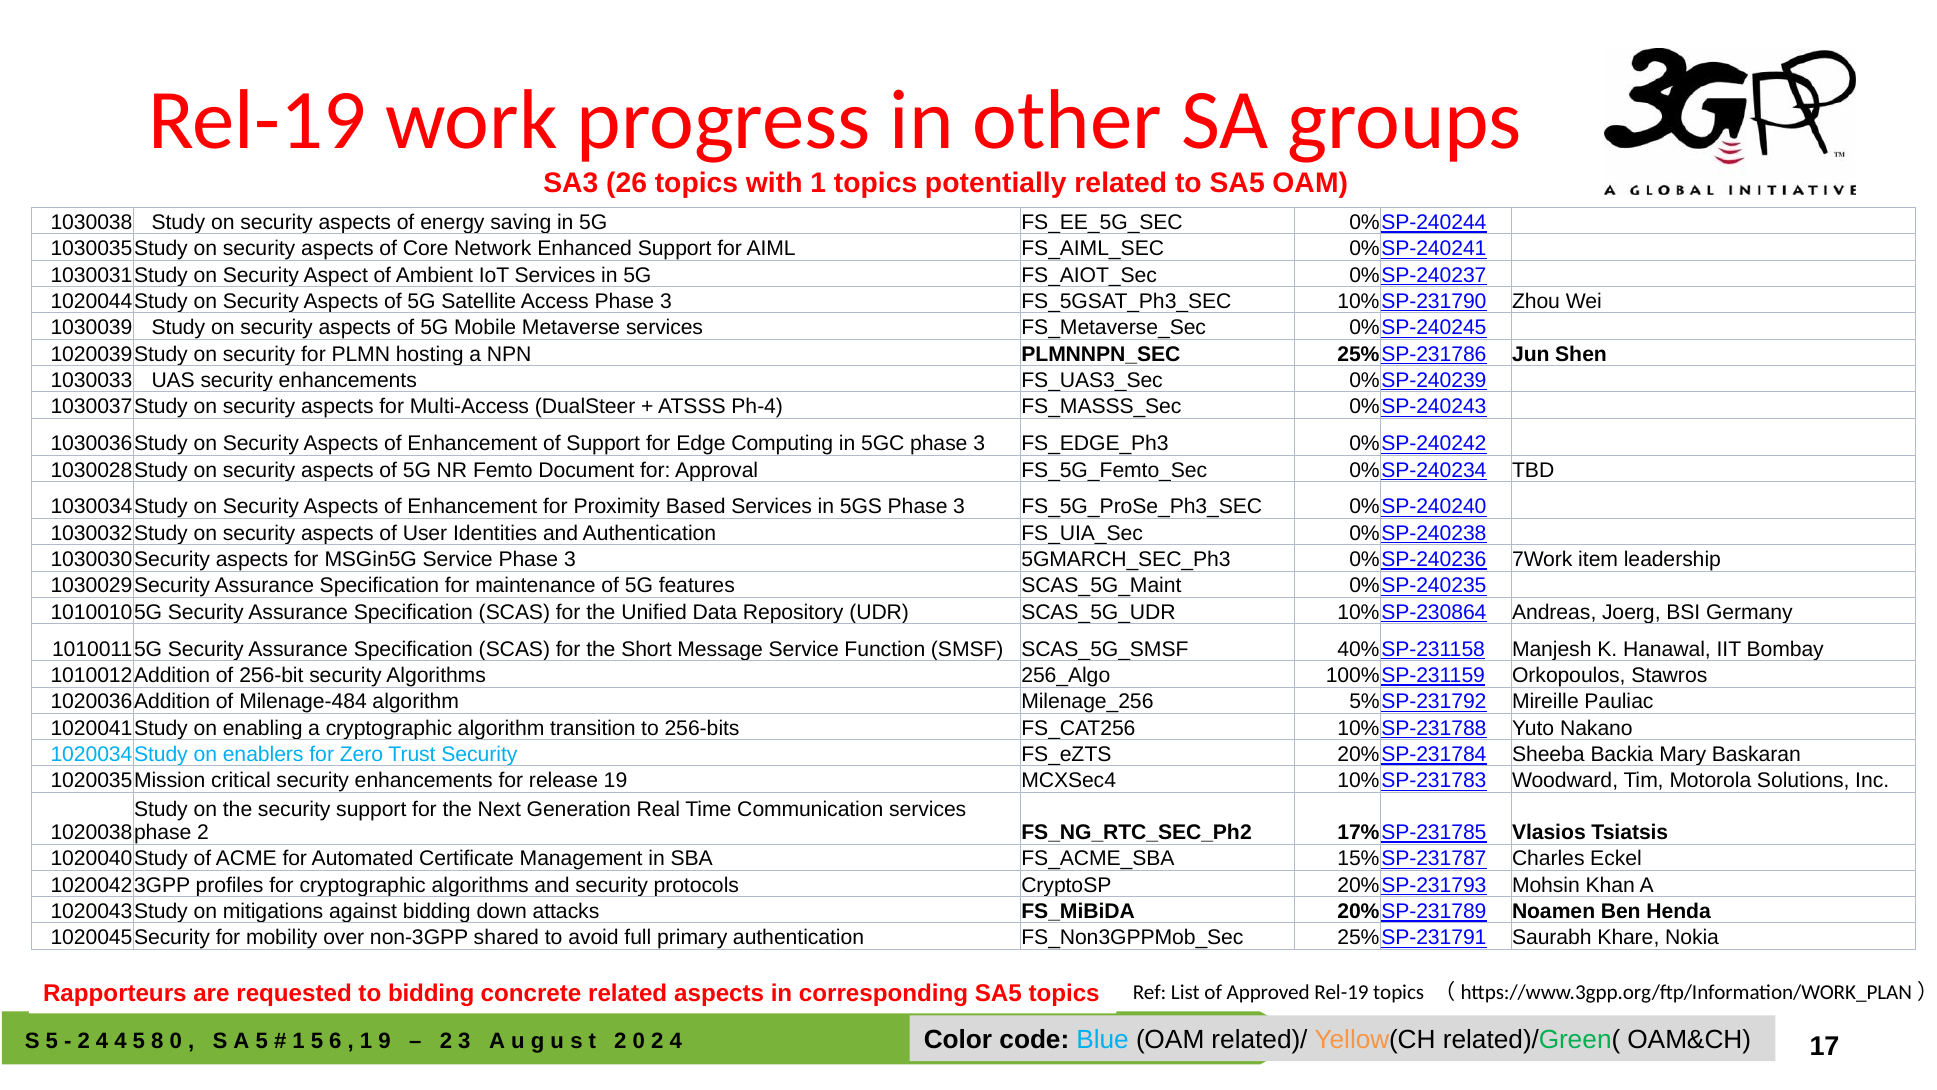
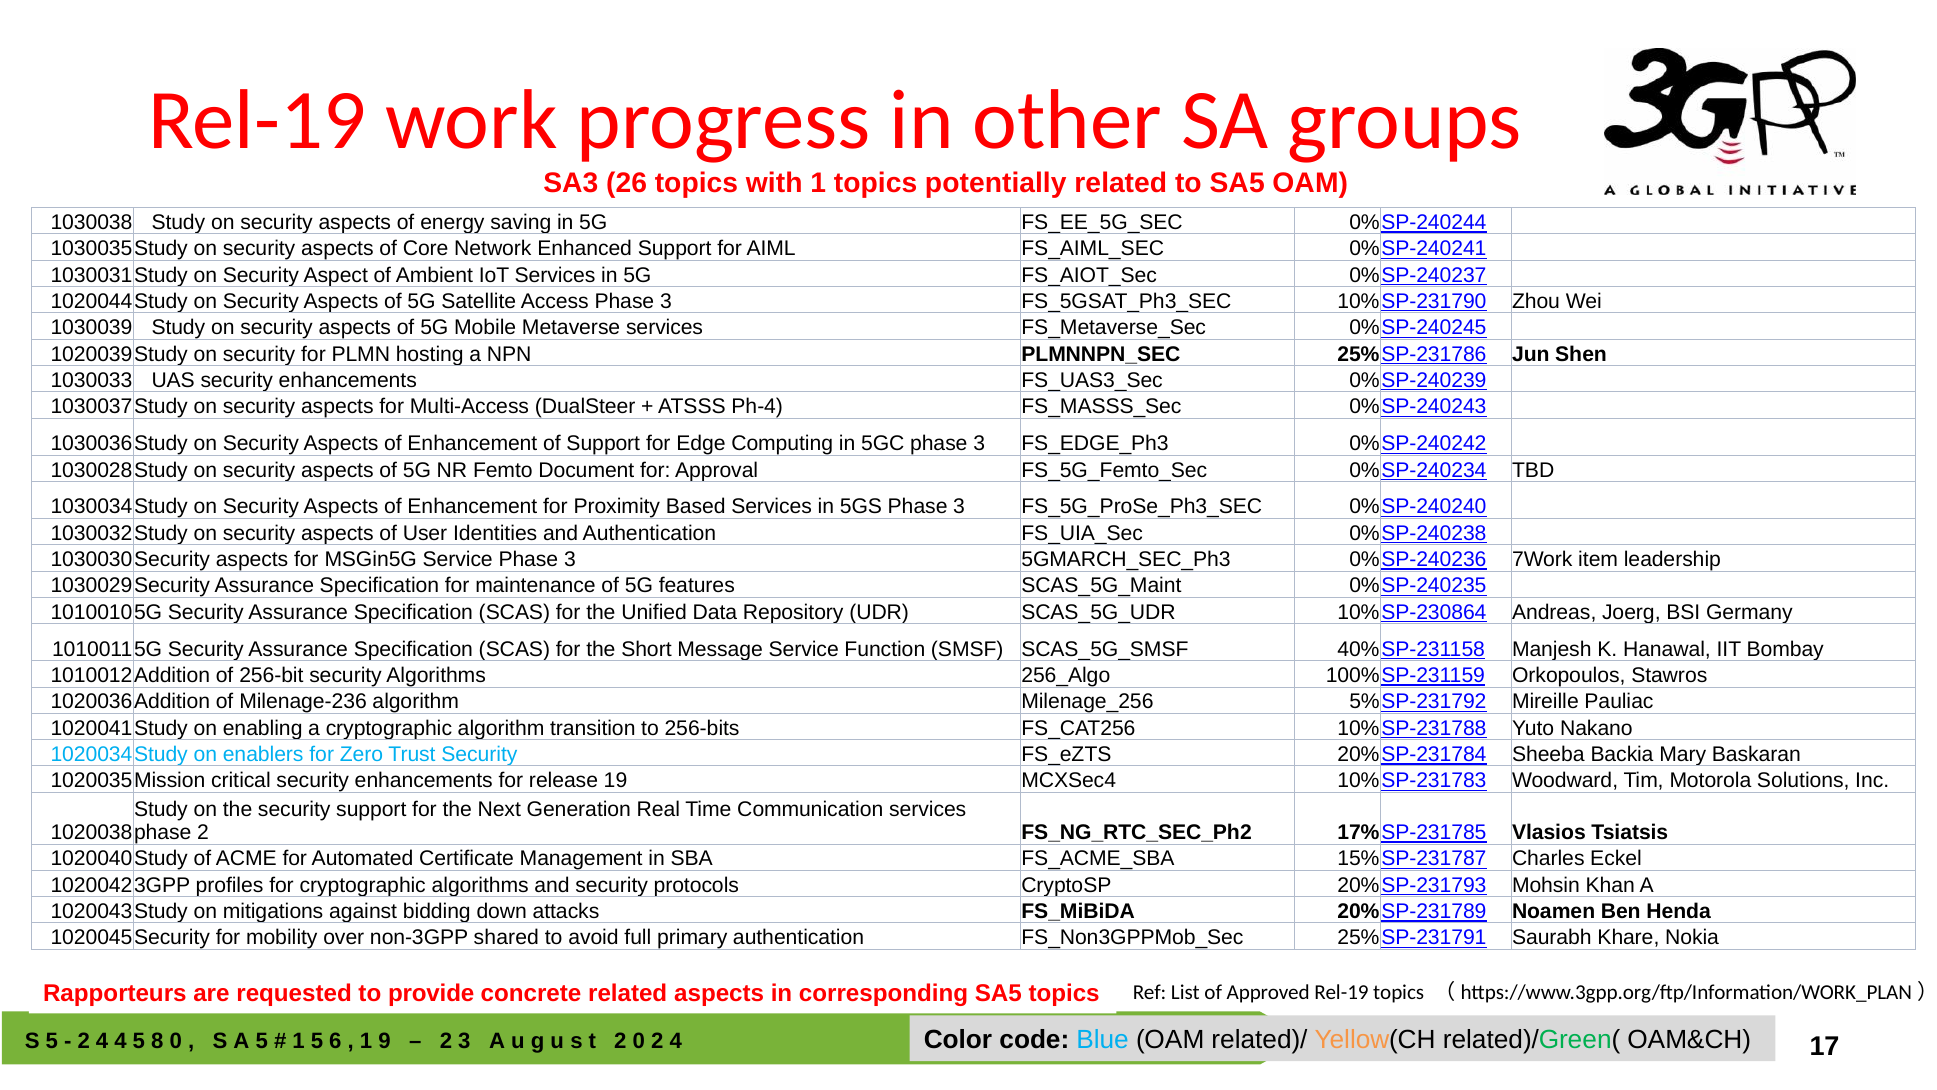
Milenage-484: Milenage-484 -> Milenage-236
to bidding: bidding -> provide
